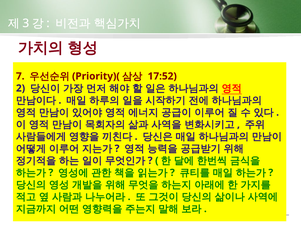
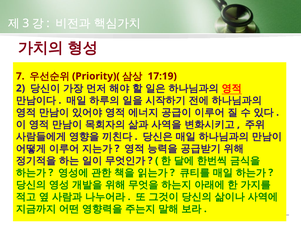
17:52: 17:52 -> 17:19
